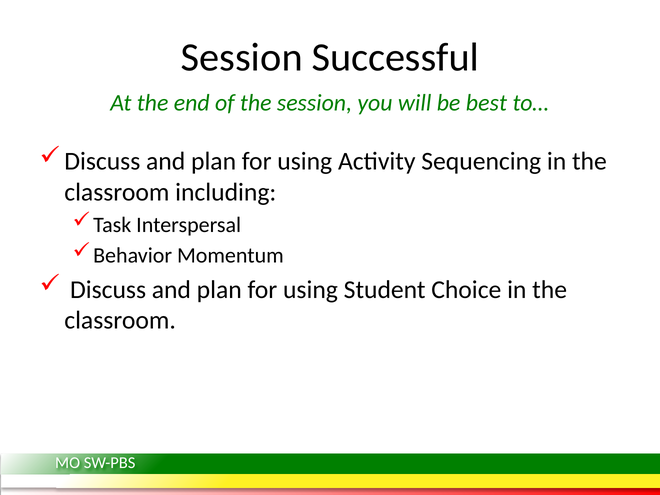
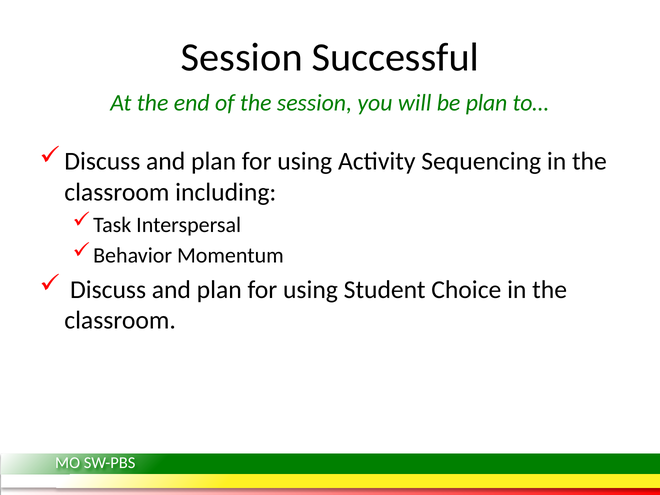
be best: best -> plan
